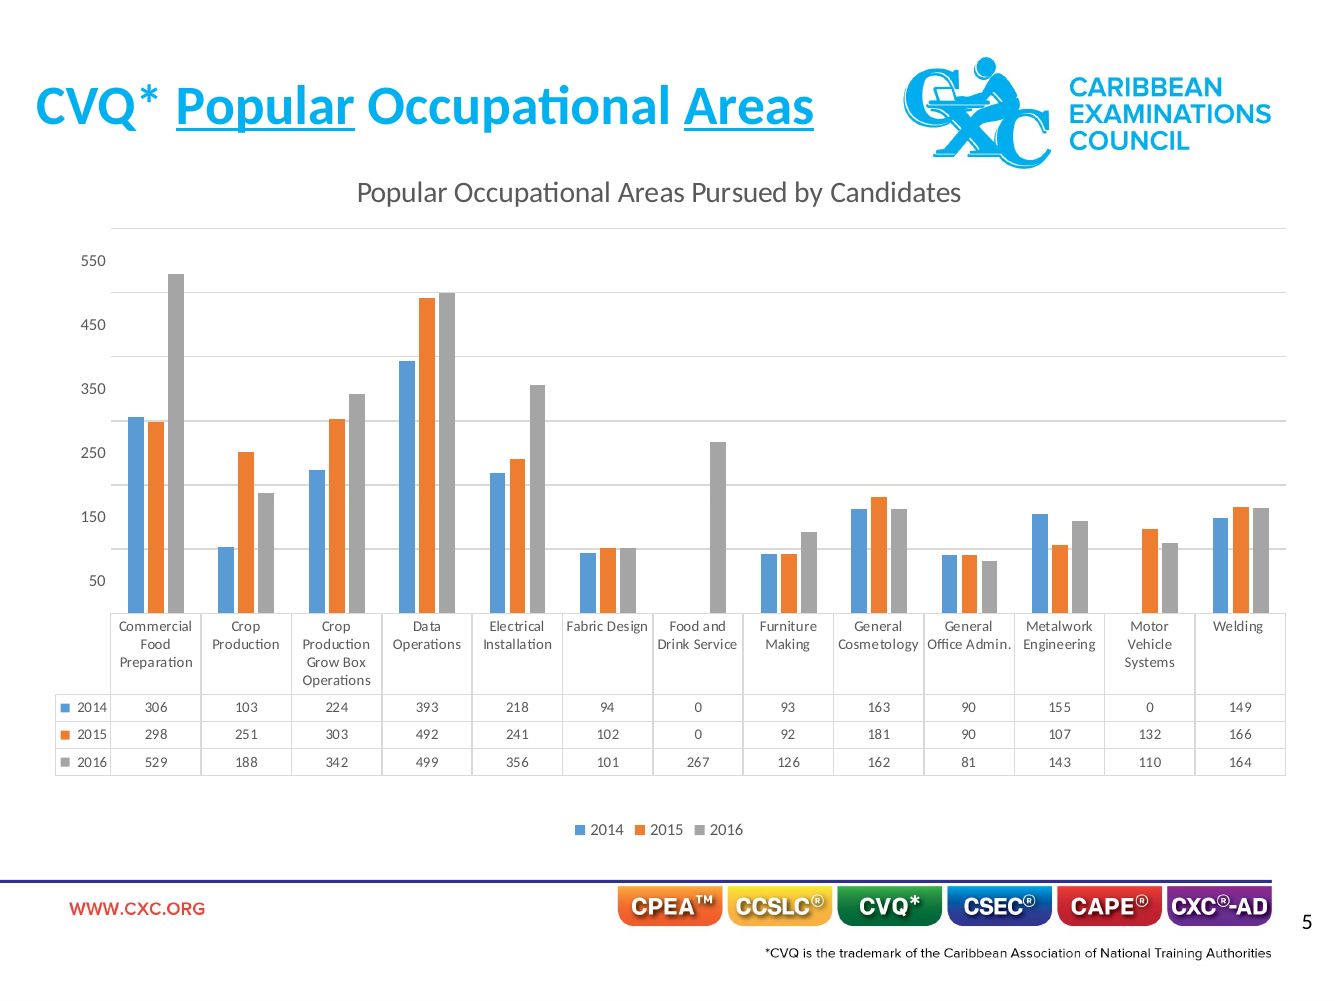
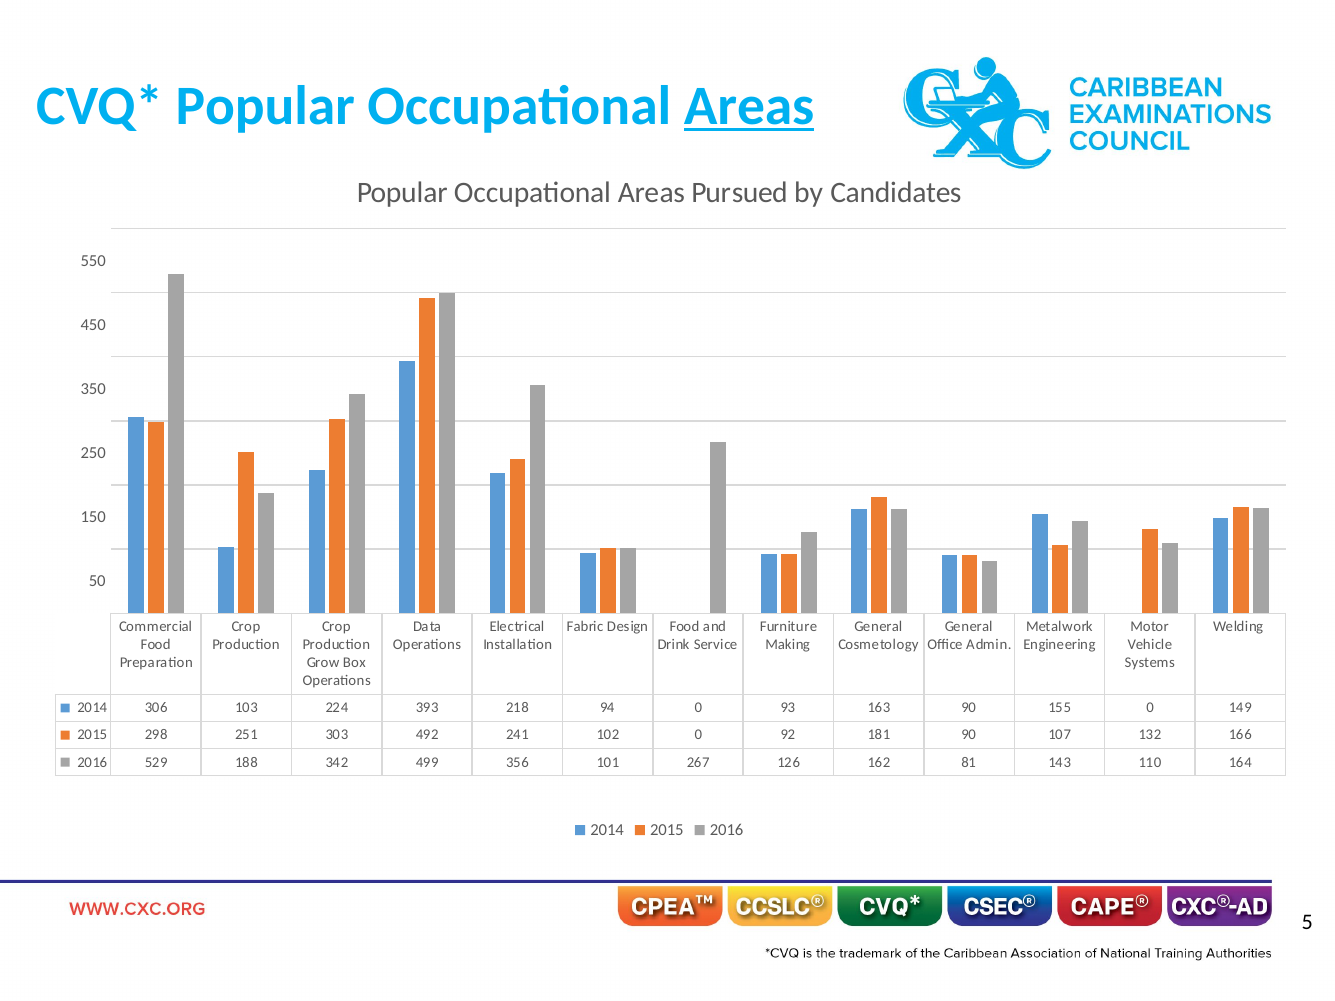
Popular at (265, 106) underline: present -> none
